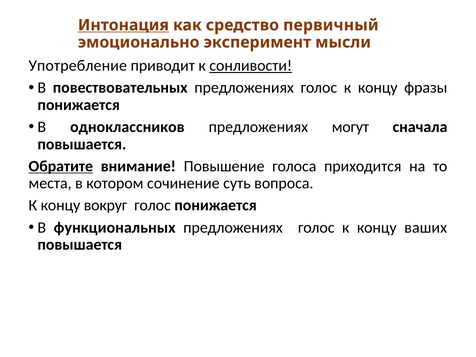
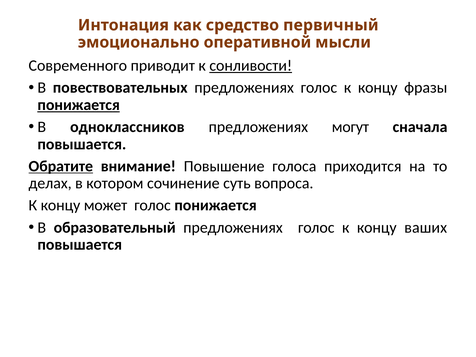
Интонация underline: present -> none
эксперимент: эксперимент -> оперативной
Употребление: Употребление -> Современного
понижается at (79, 105) underline: none -> present
места: места -> делах
вокруг: вокруг -> может
функциональных: функциональных -> образовательный
